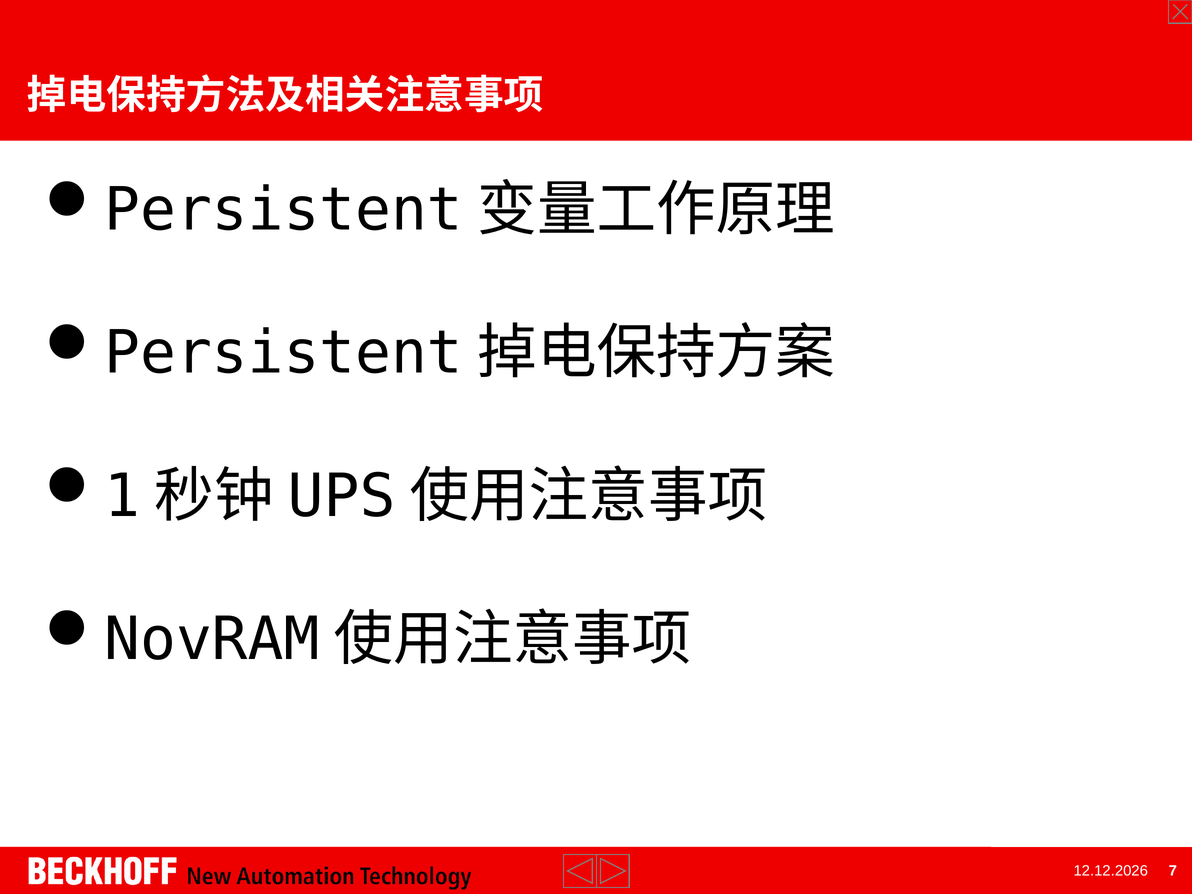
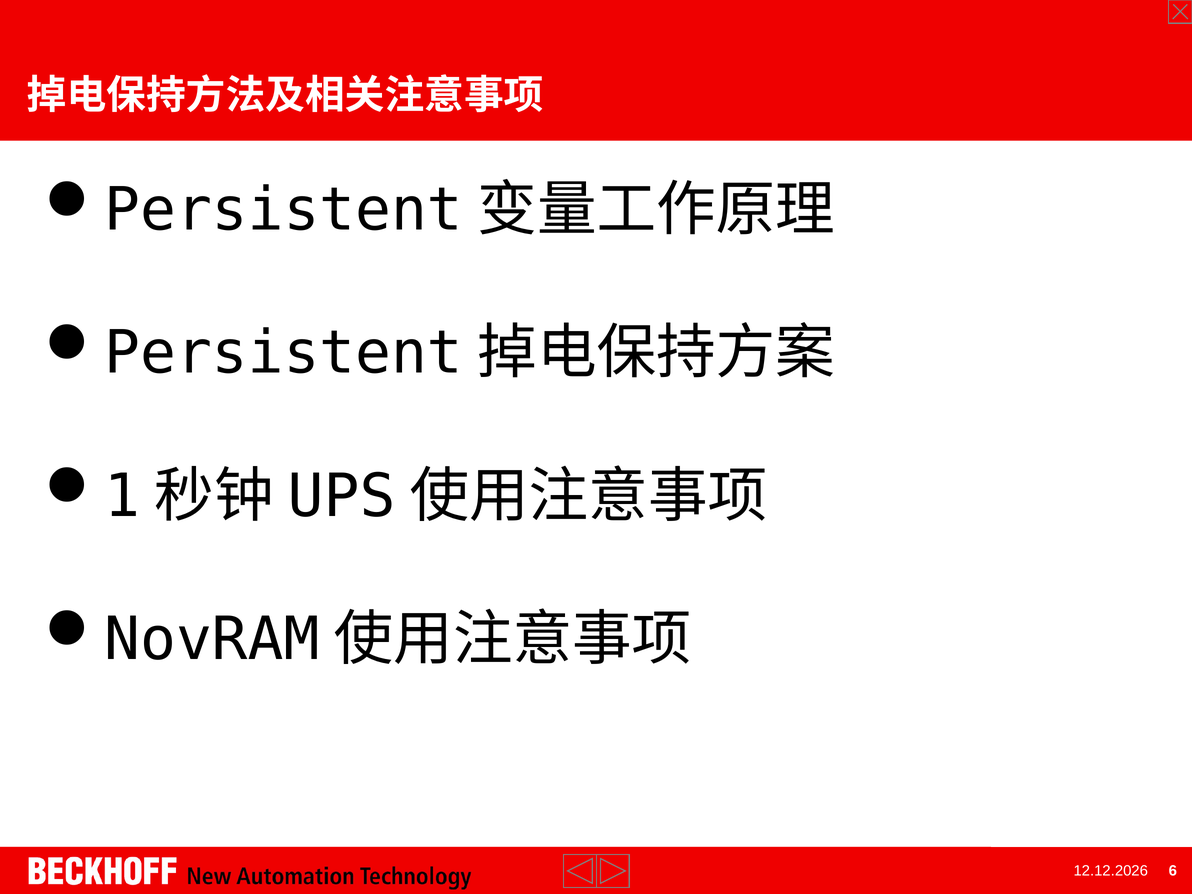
7: 7 -> 6
